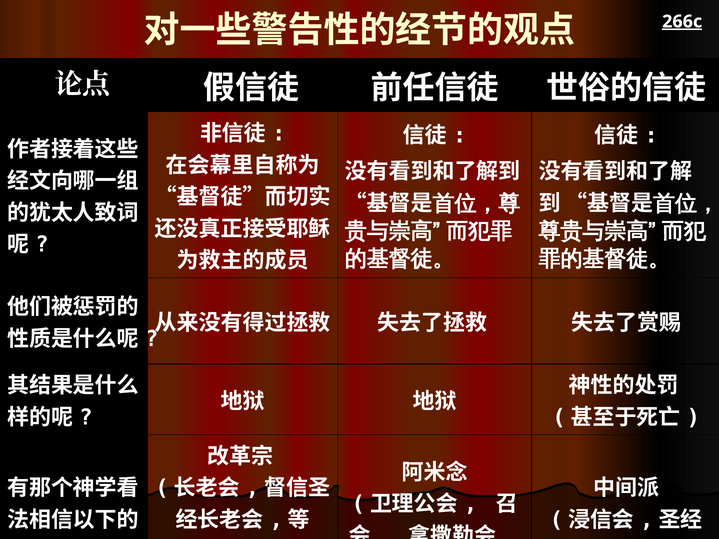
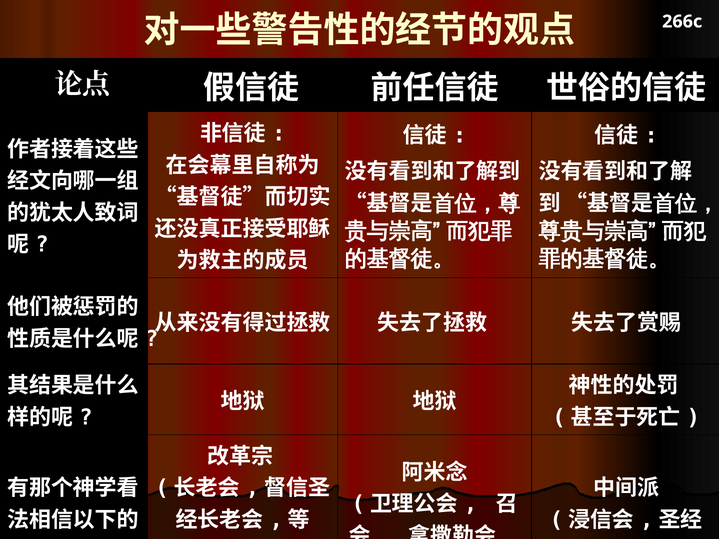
266c underline: present -> none
